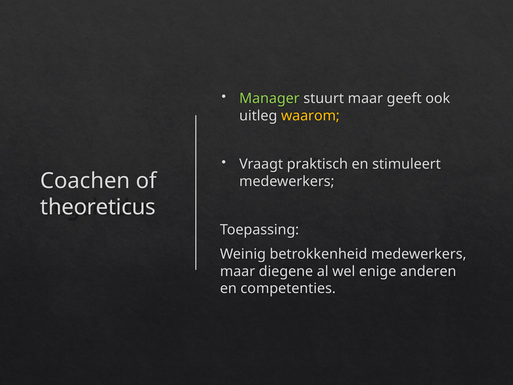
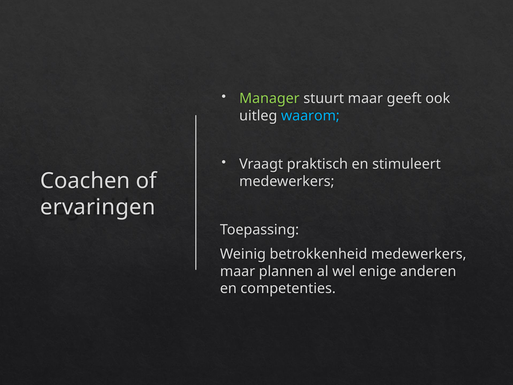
waarom colour: yellow -> light blue
theoreticus: theoreticus -> ervaringen
diegene: diegene -> plannen
